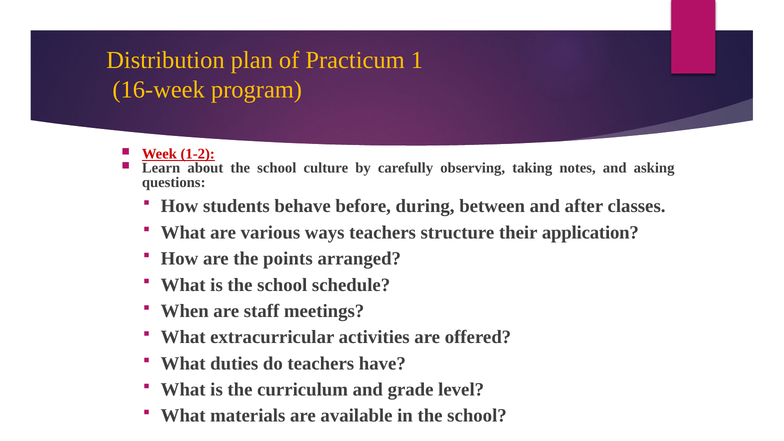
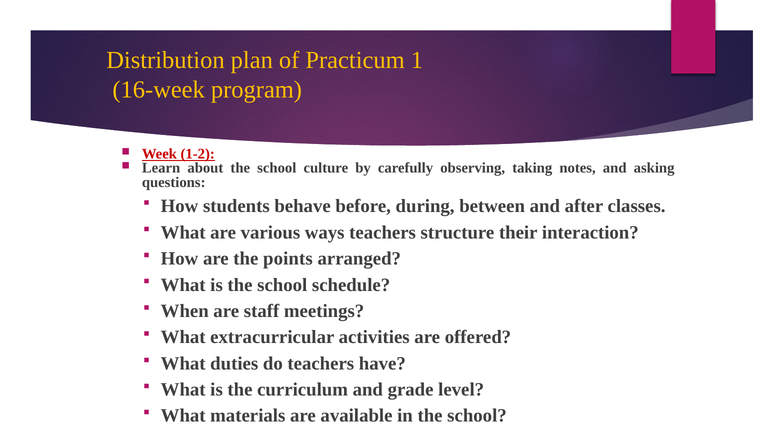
application: application -> interaction
